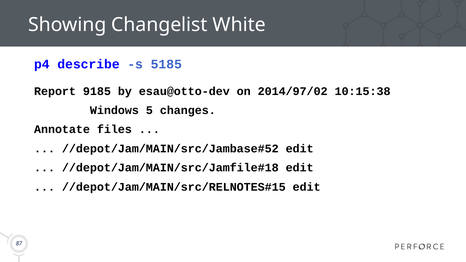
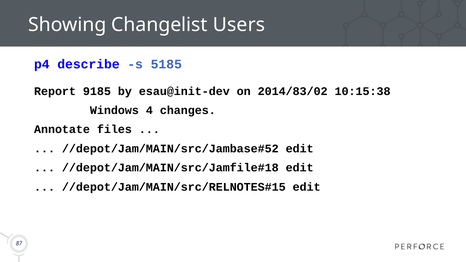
White: White -> Users
esau@otto-dev: esau@otto-dev -> esau@init-dev
2014/97/02: 2014/97/02 -> 2014/83/02
5: 5 -> 4
